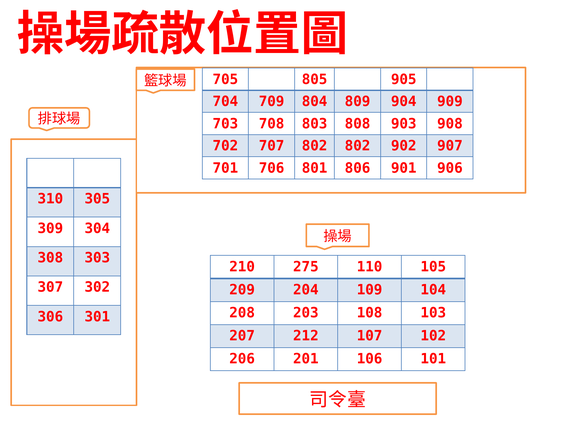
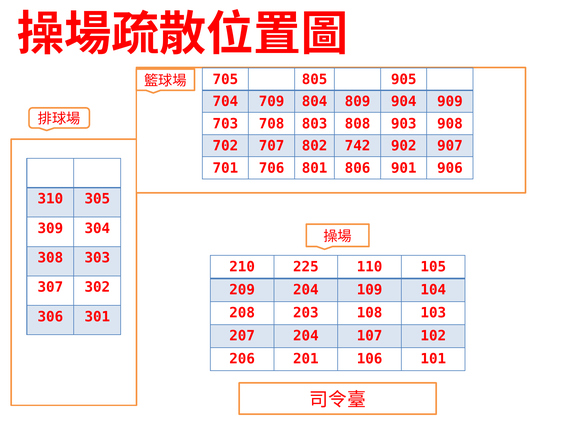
802 802: 802 -> 742
275: 275 -> 225
207 212: 212 -> 204
